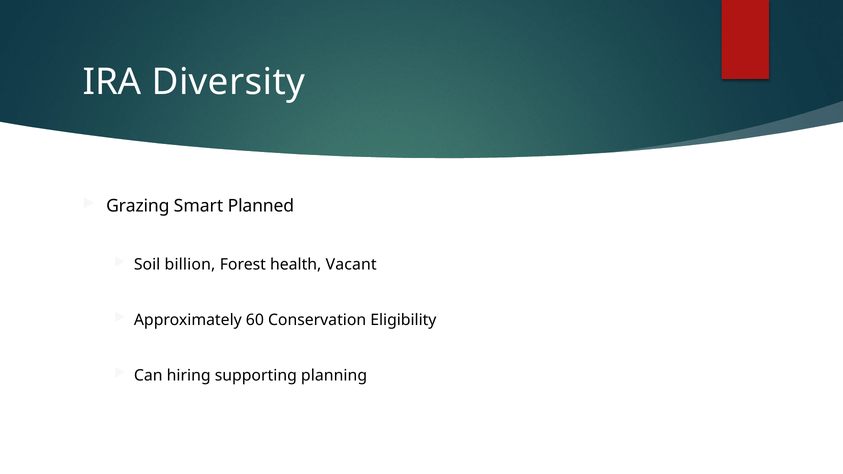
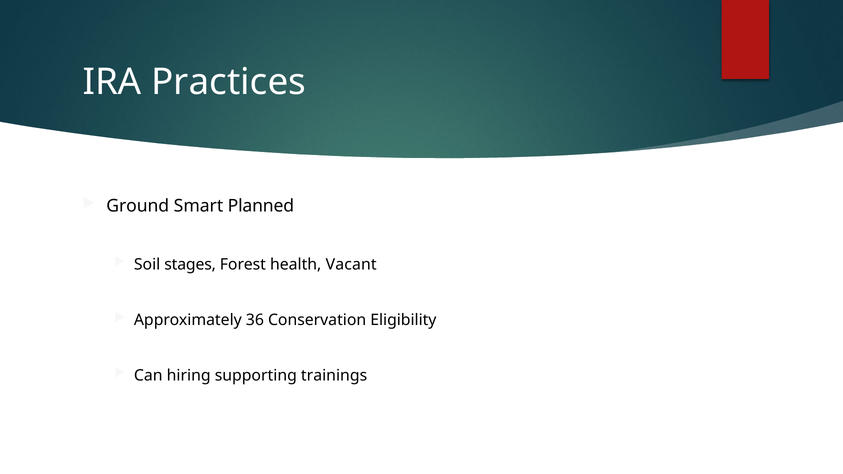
Diversity: Diversity -> Practices
Grazing: Grazing -> Ground
billion: billion -> stages
60: 60 -> 36
planning: planning -> trainings
